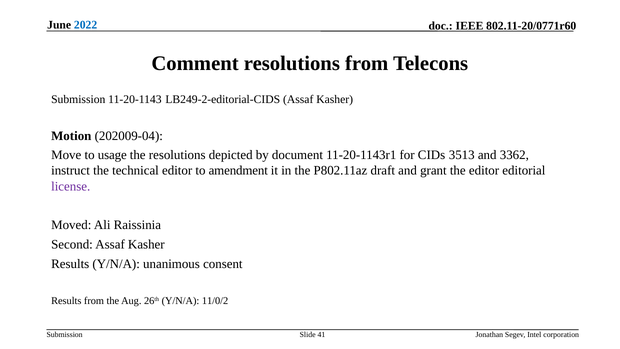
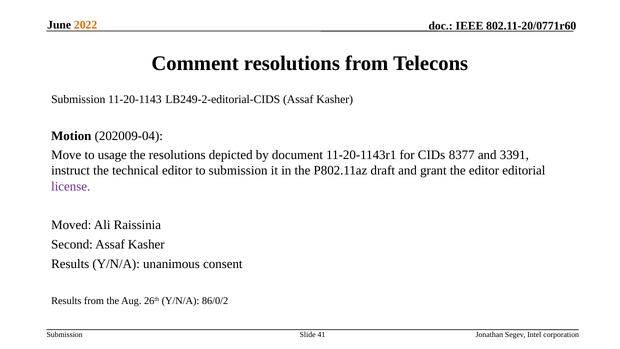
2022 colour: blue -> orange
3513: 3513 -> 8377
3362: 3362 -> 3391
to amendment: amendment -> submission
11/0/2: 11/0/2 -> 86/0/2
